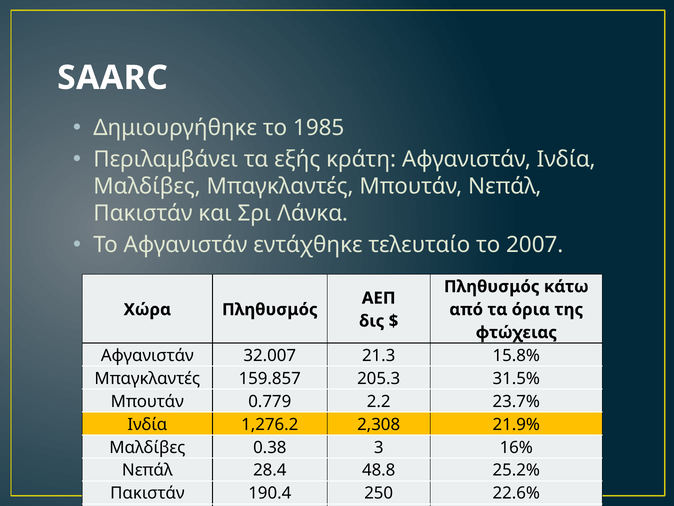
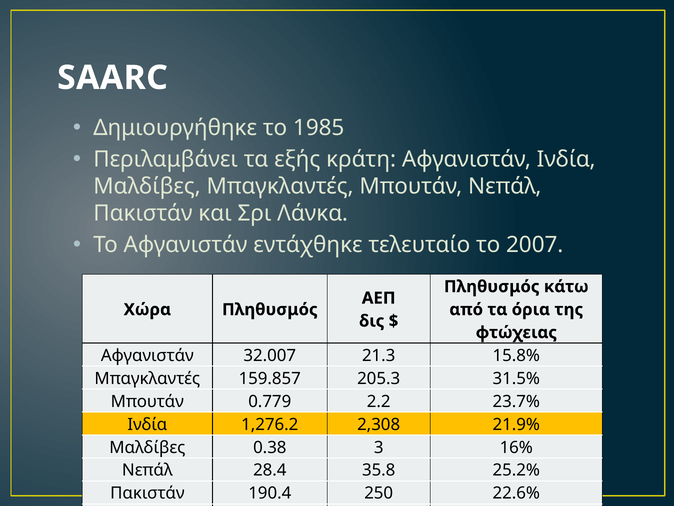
48.8: 48.8 -> 35.8
